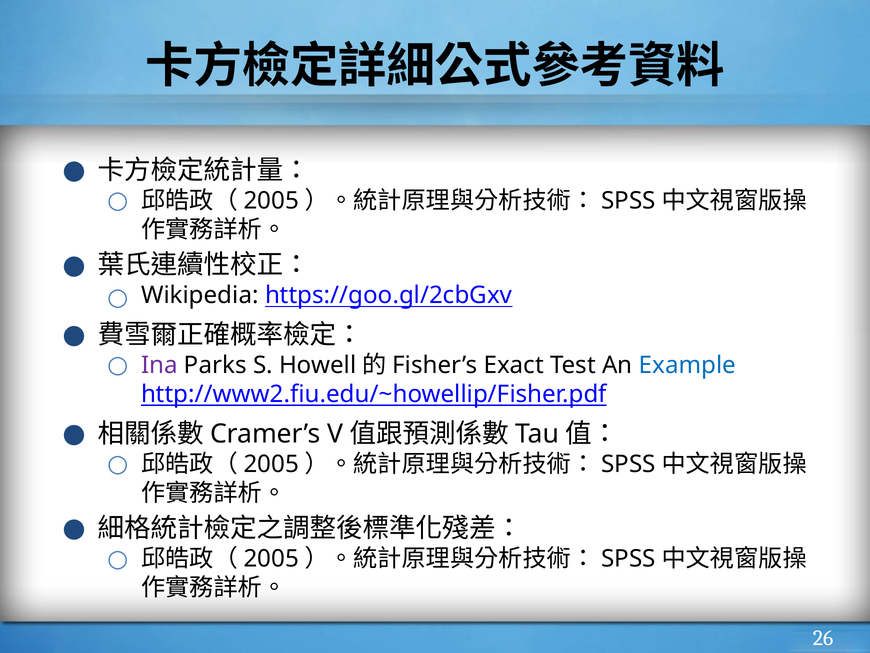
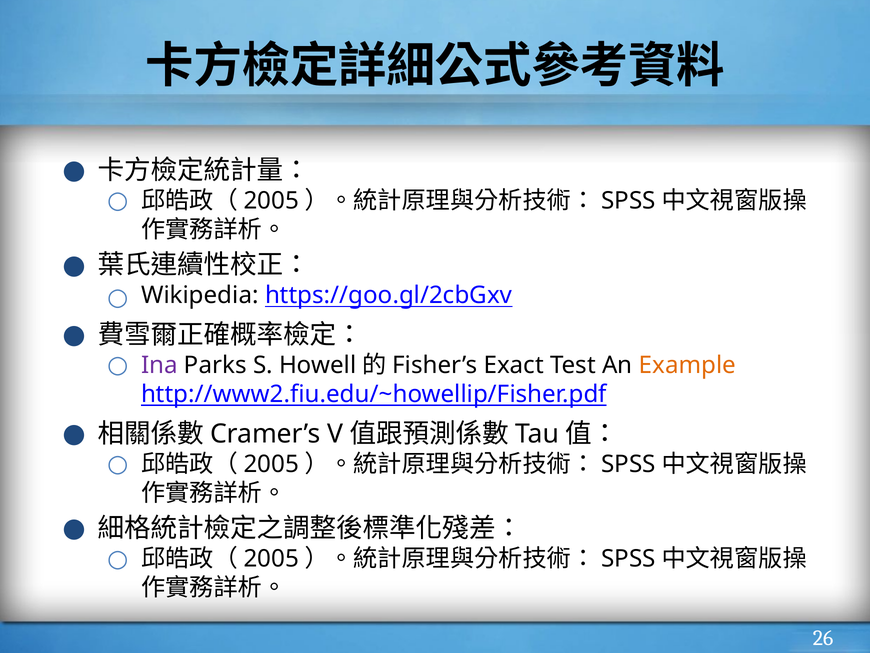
Example colour: blue -> orange
